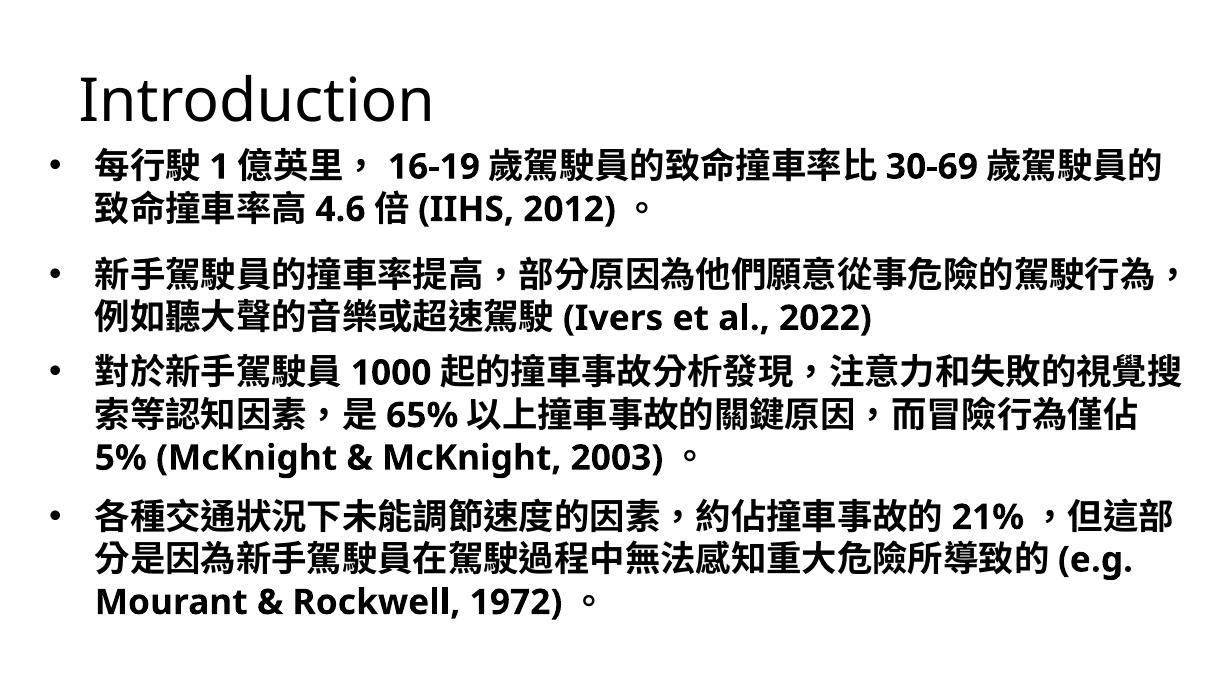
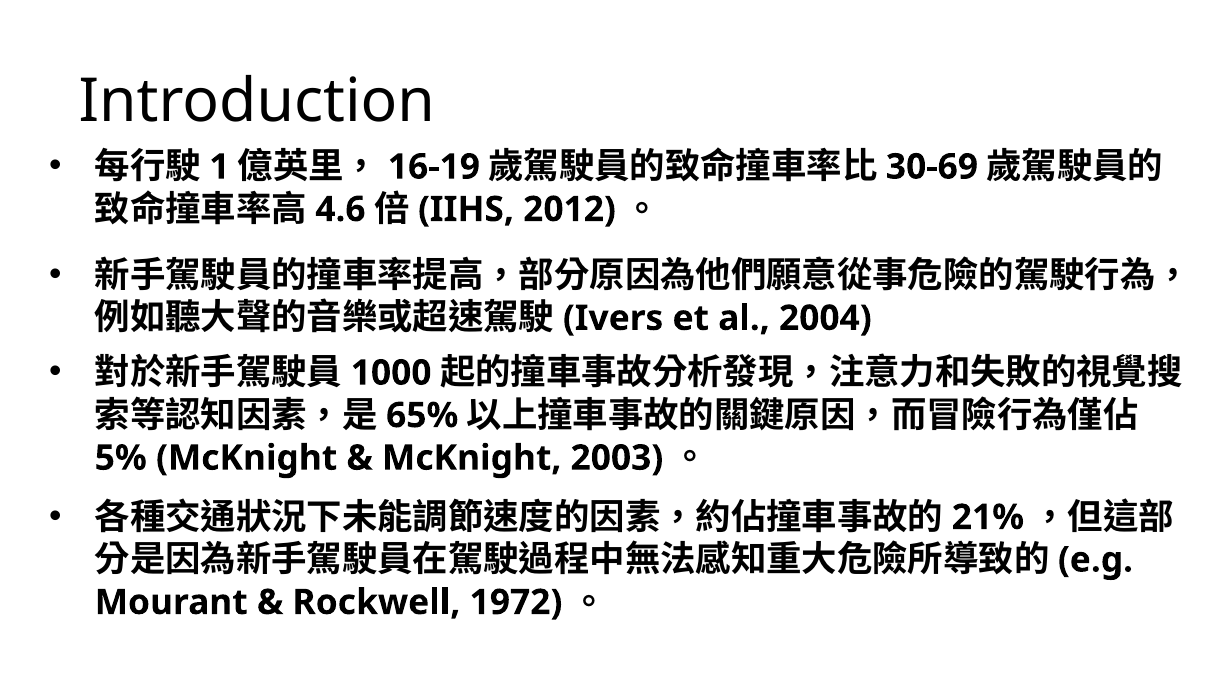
2022: 2022 -> 2004
